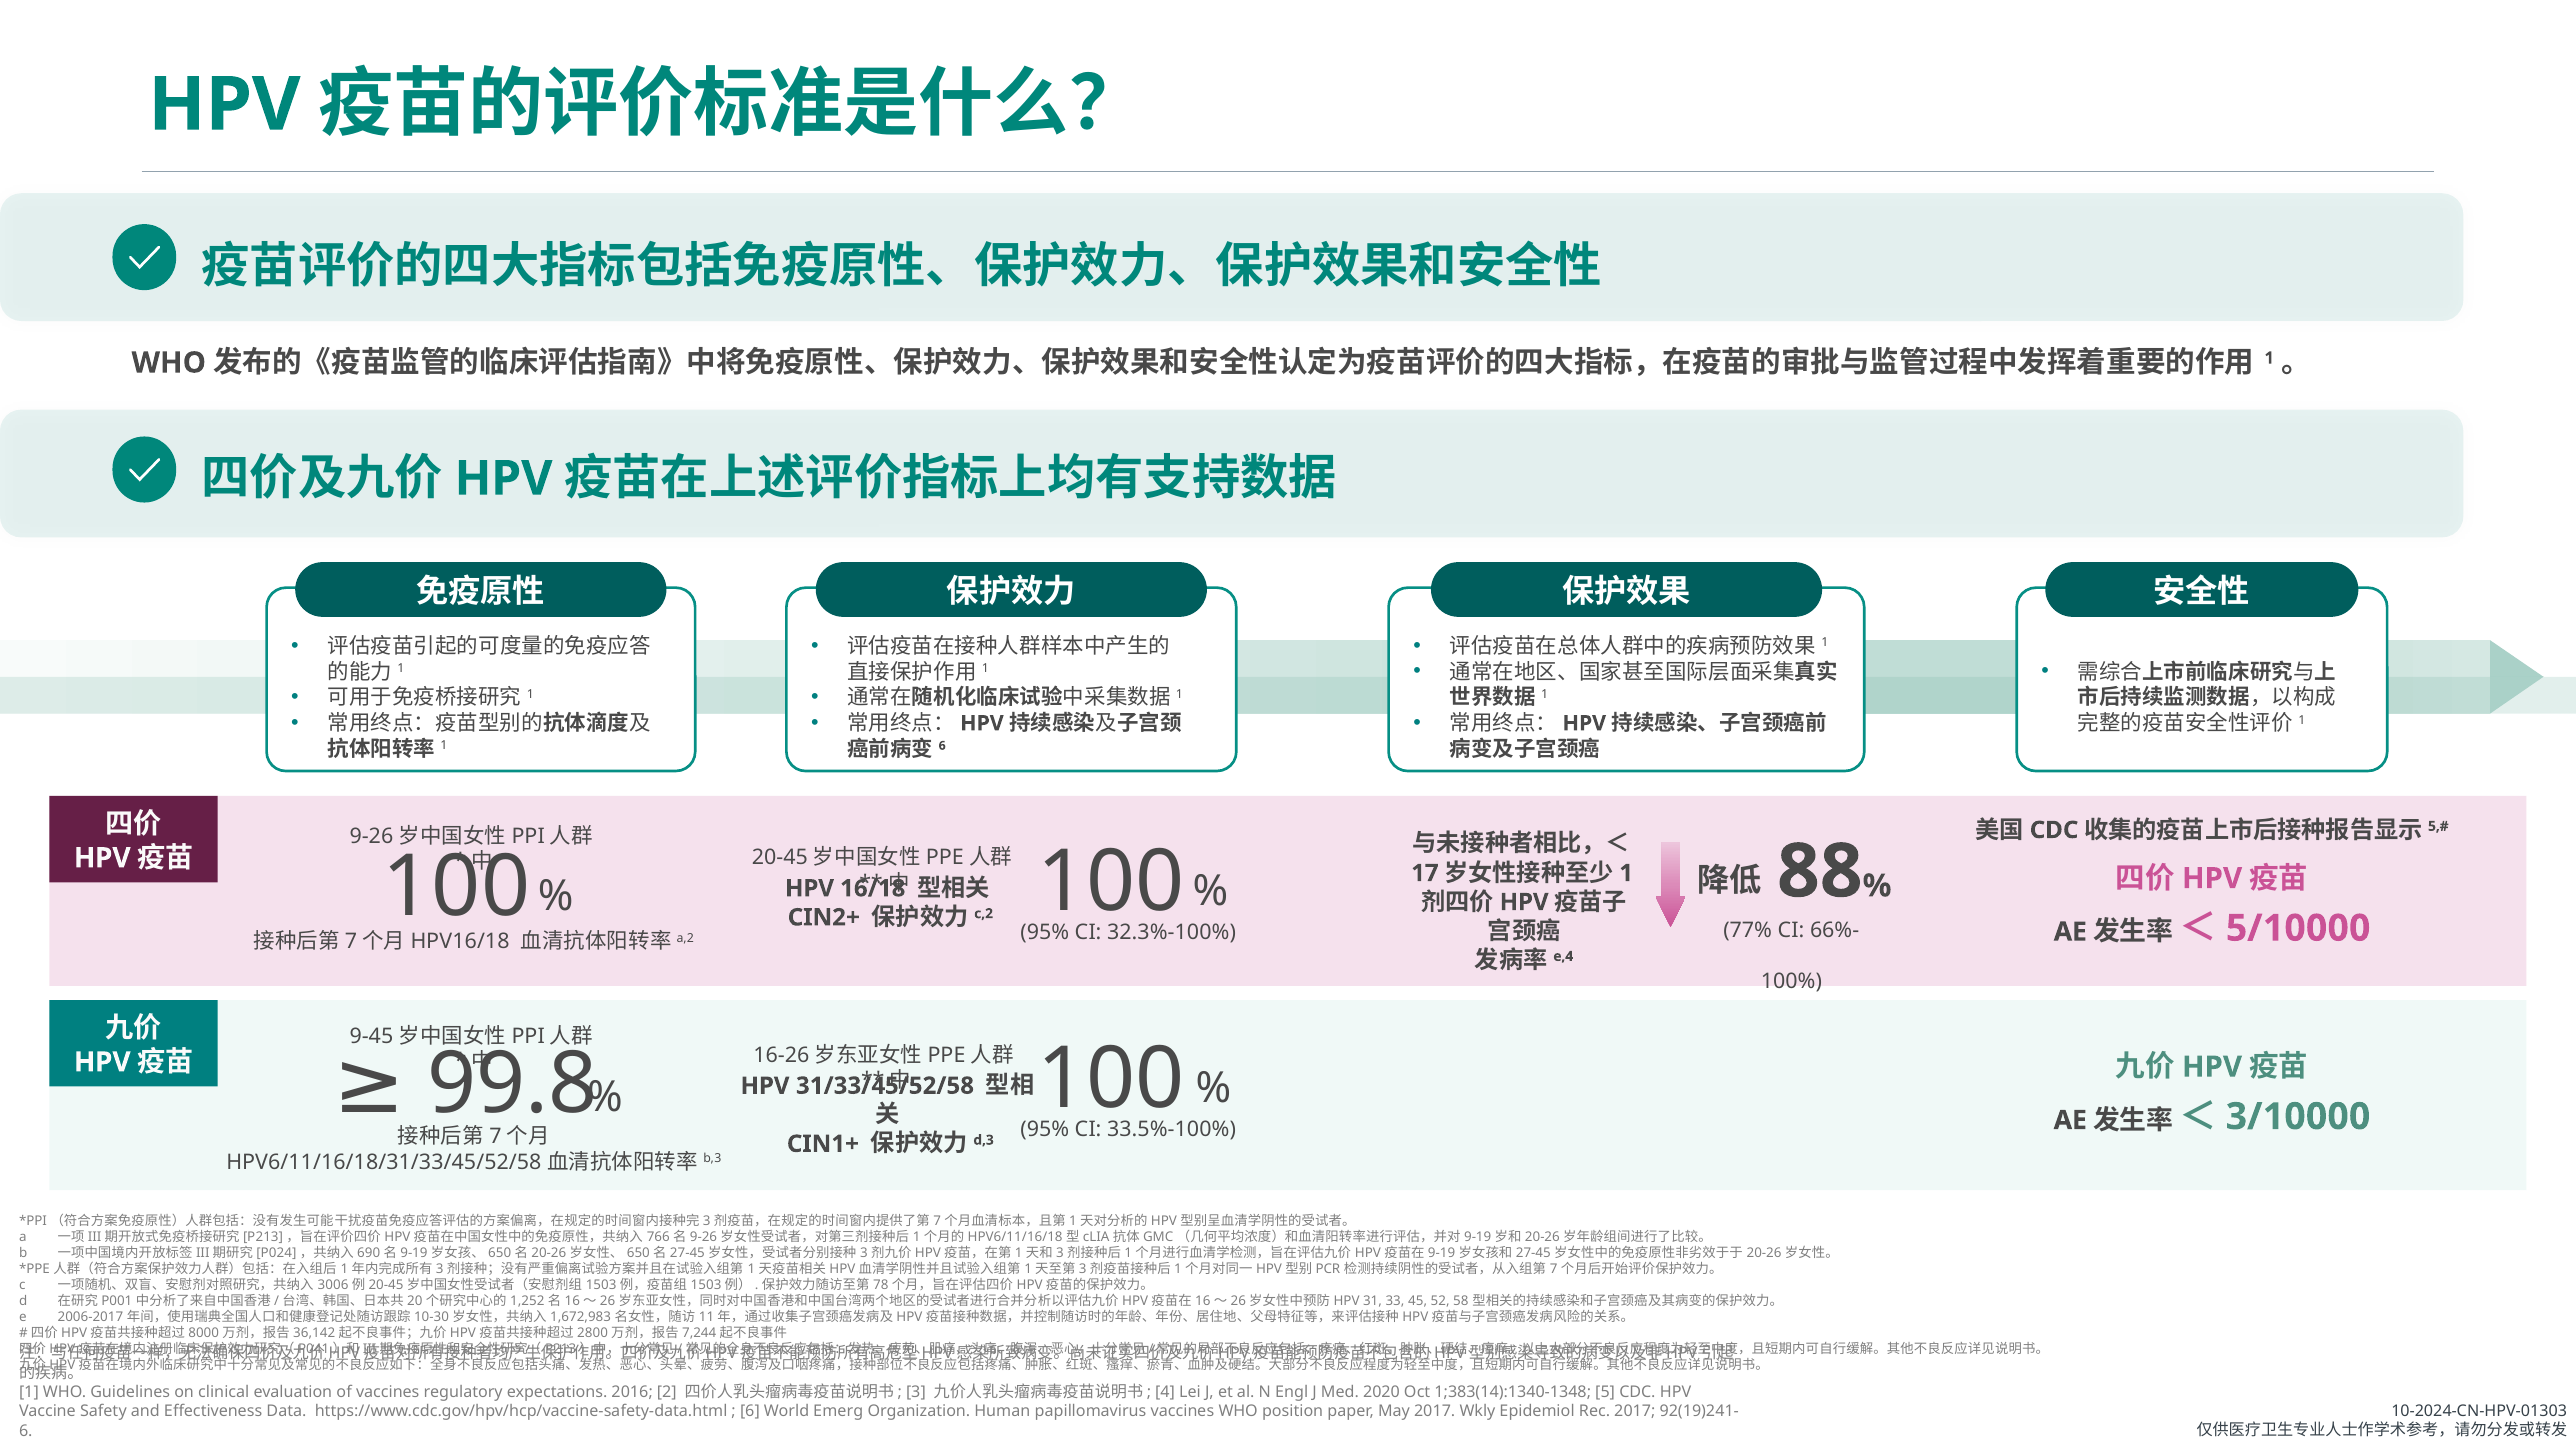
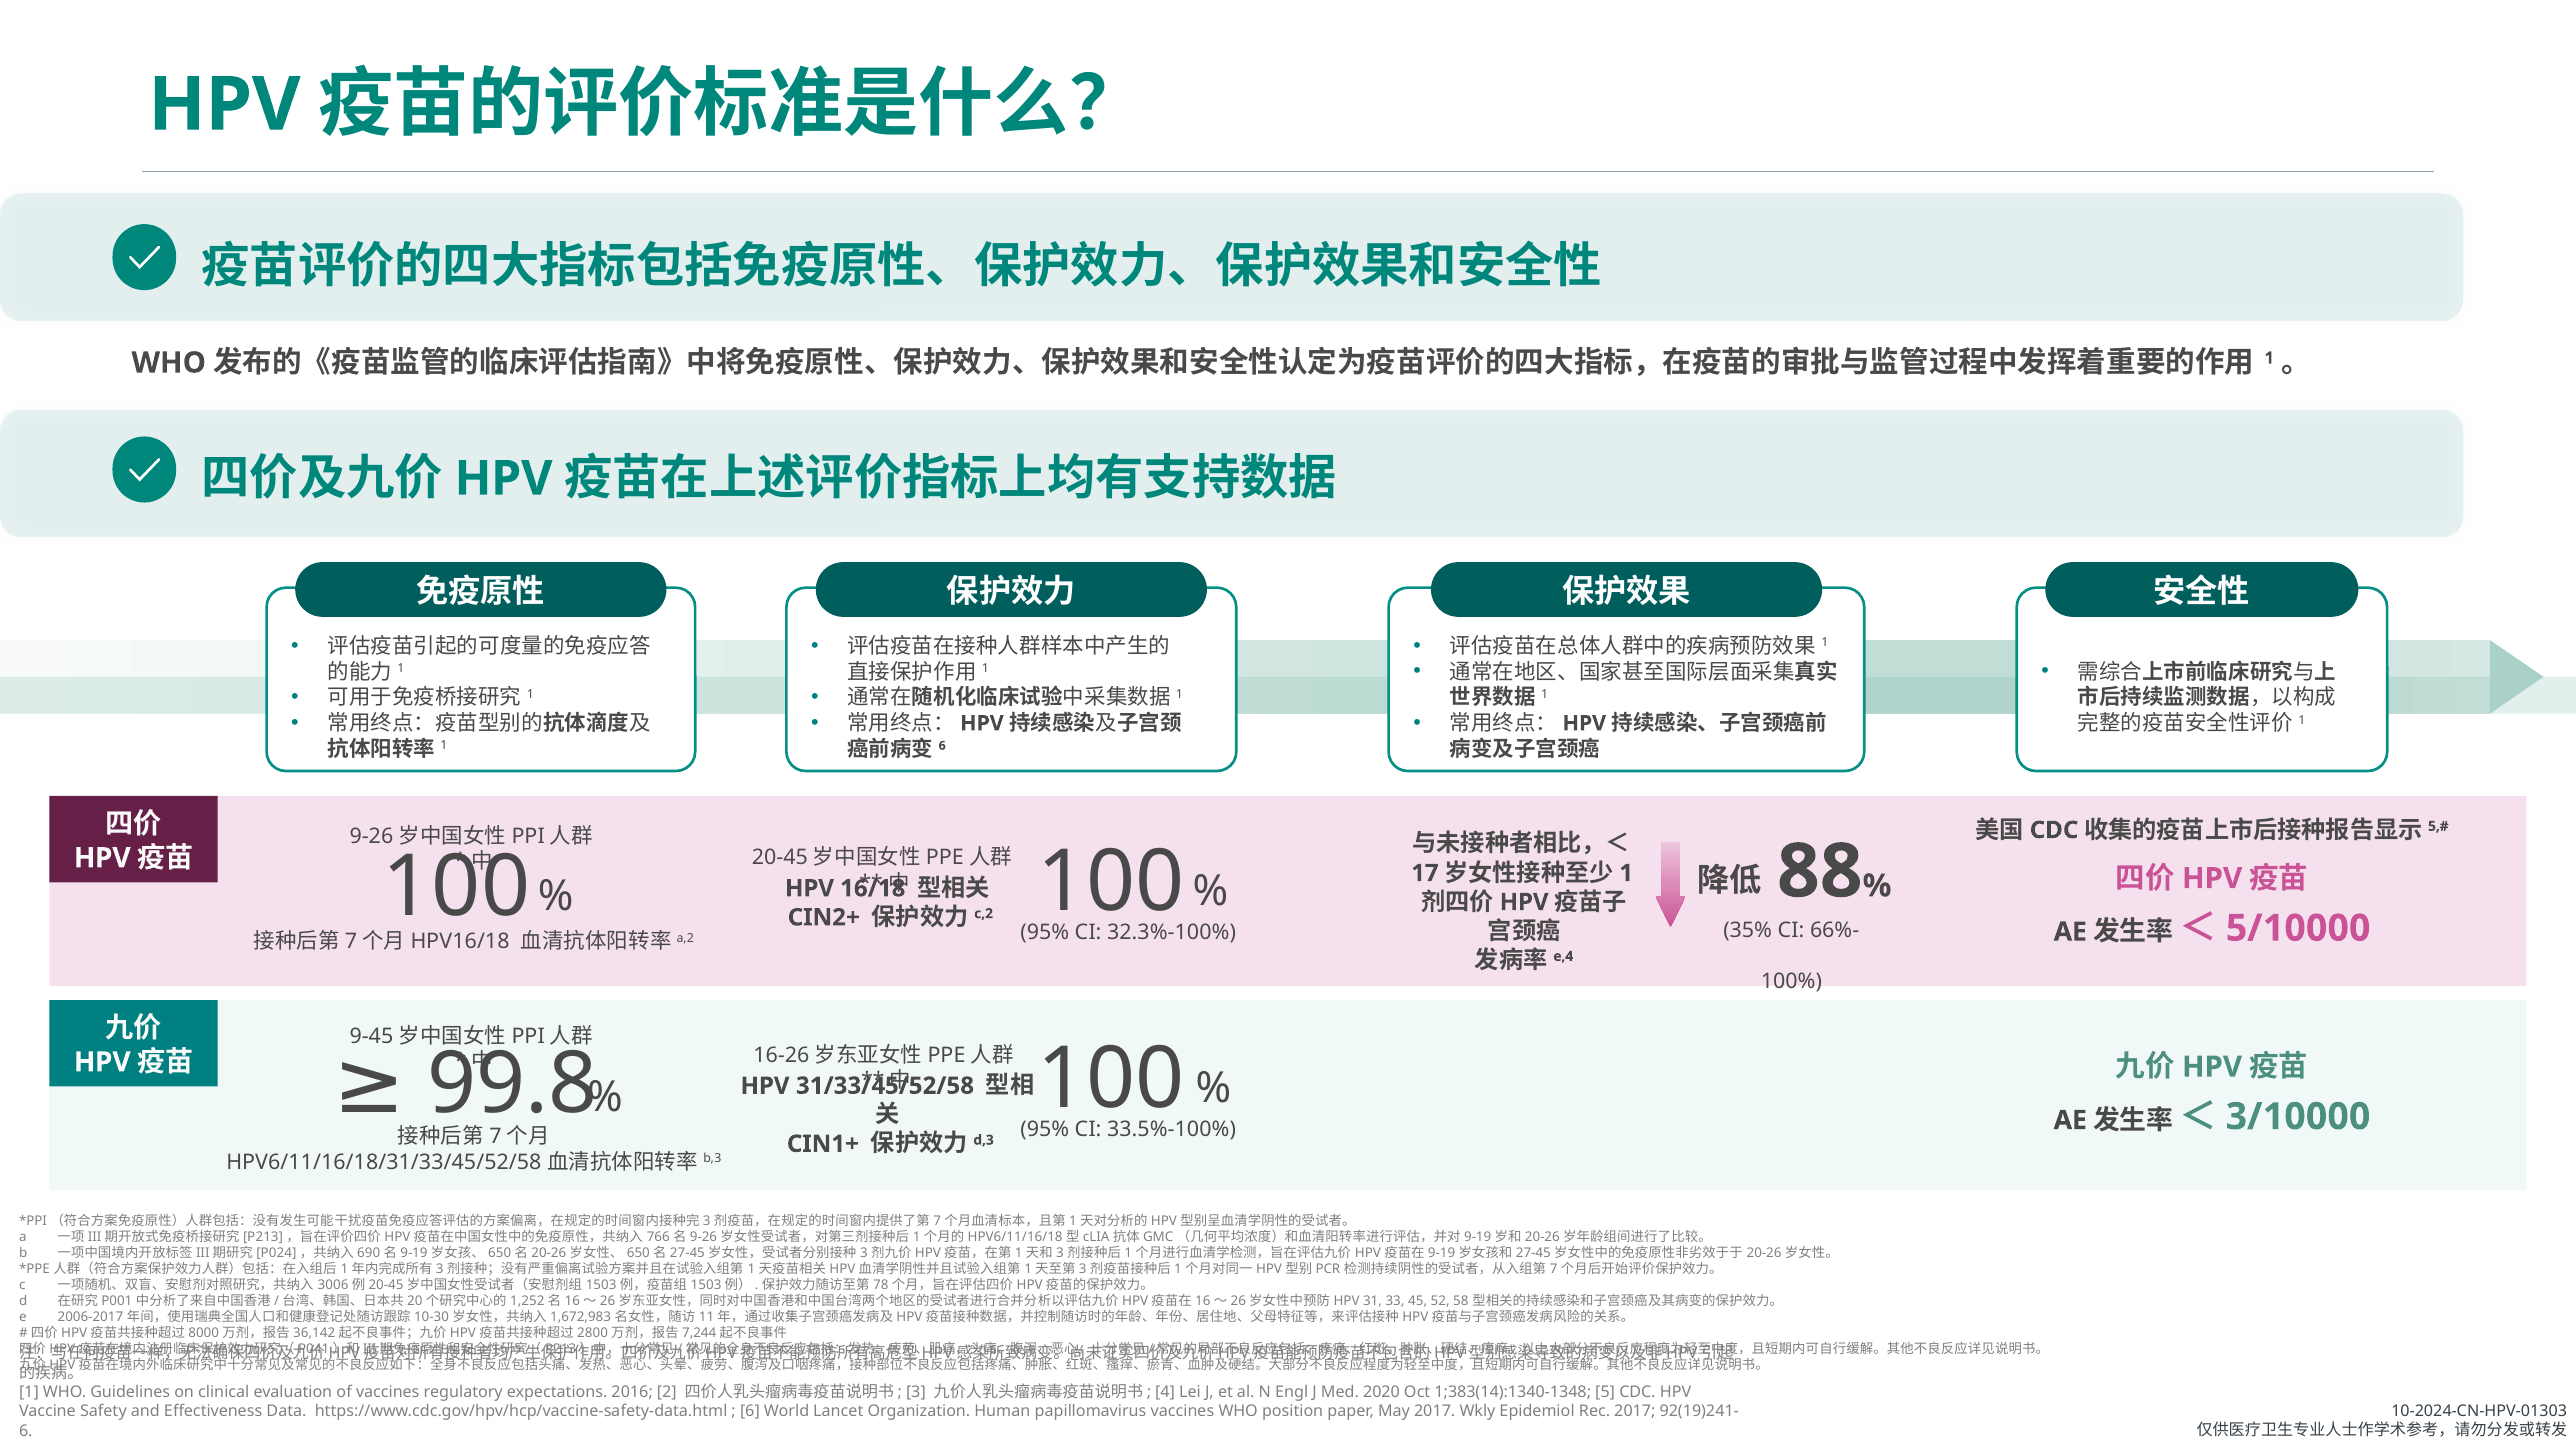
77%: 77% -> 35%
Emerg: Emerg -> Lancet
